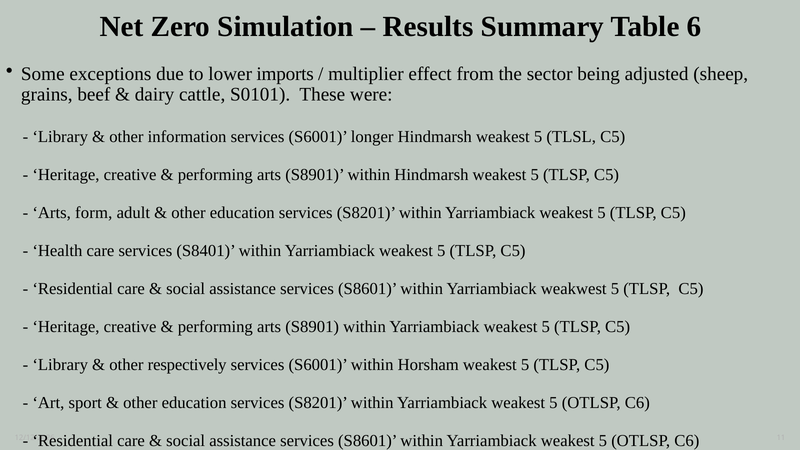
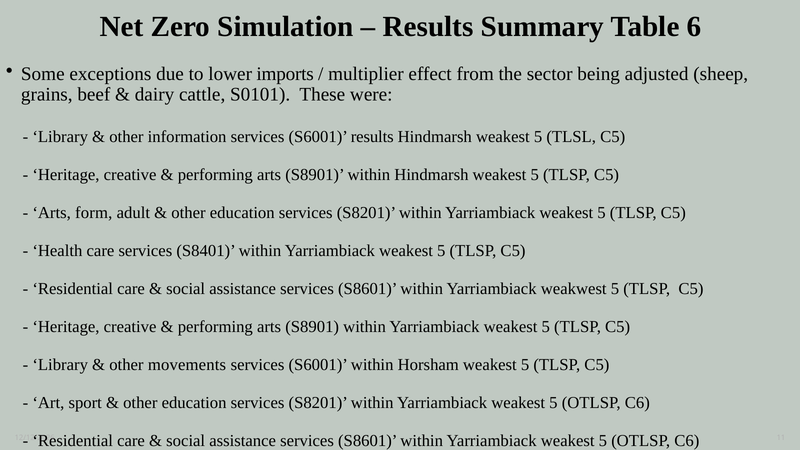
S6001 longer: longer -> results
respectively: respectively -> movements
